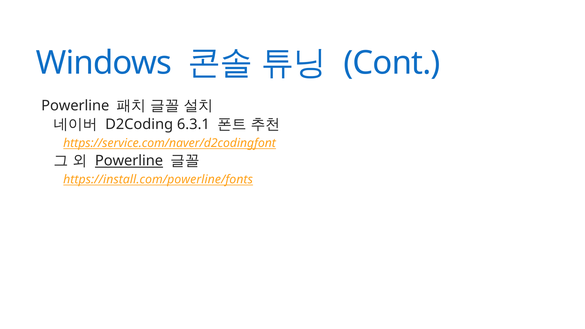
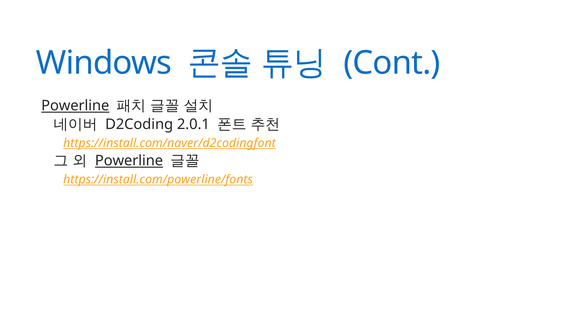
Powerline at (75, 106) underline: none -> present
6.3.1: 6.3.1 -> 2.0.1
https://service.com/naver/d2codingfont: https://service.com/naver/d2codingfont -> https://install.com/naver/d2codingfont
